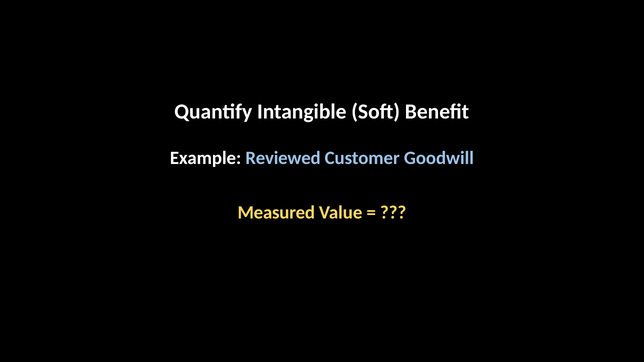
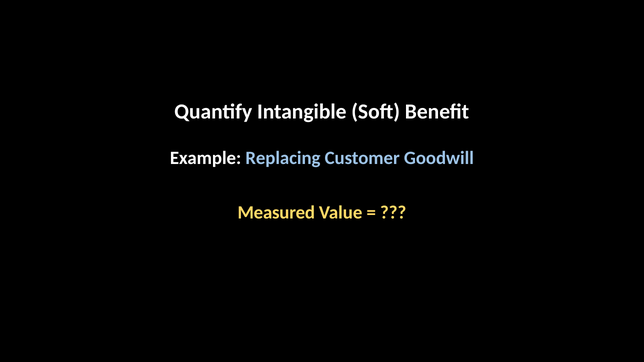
Reviewed: Reviewed -> Replacing
